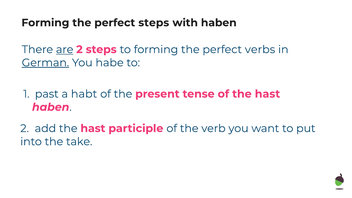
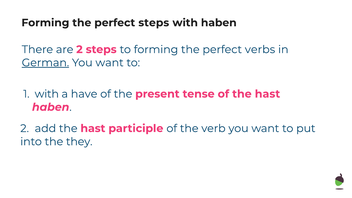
are underline: present -> none
habe at (110, 63): habe -> want
past at (47, 94): past -> with
habt: habt -> have
take: take -> they
